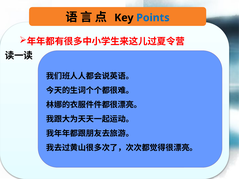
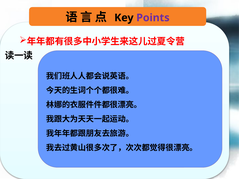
Points colour: blue -> purple
